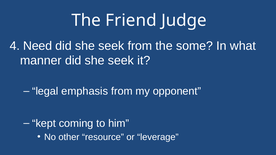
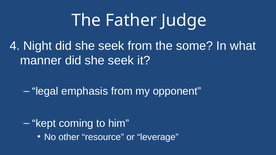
Friend: Friend -> Father
Need: Need -> Night
